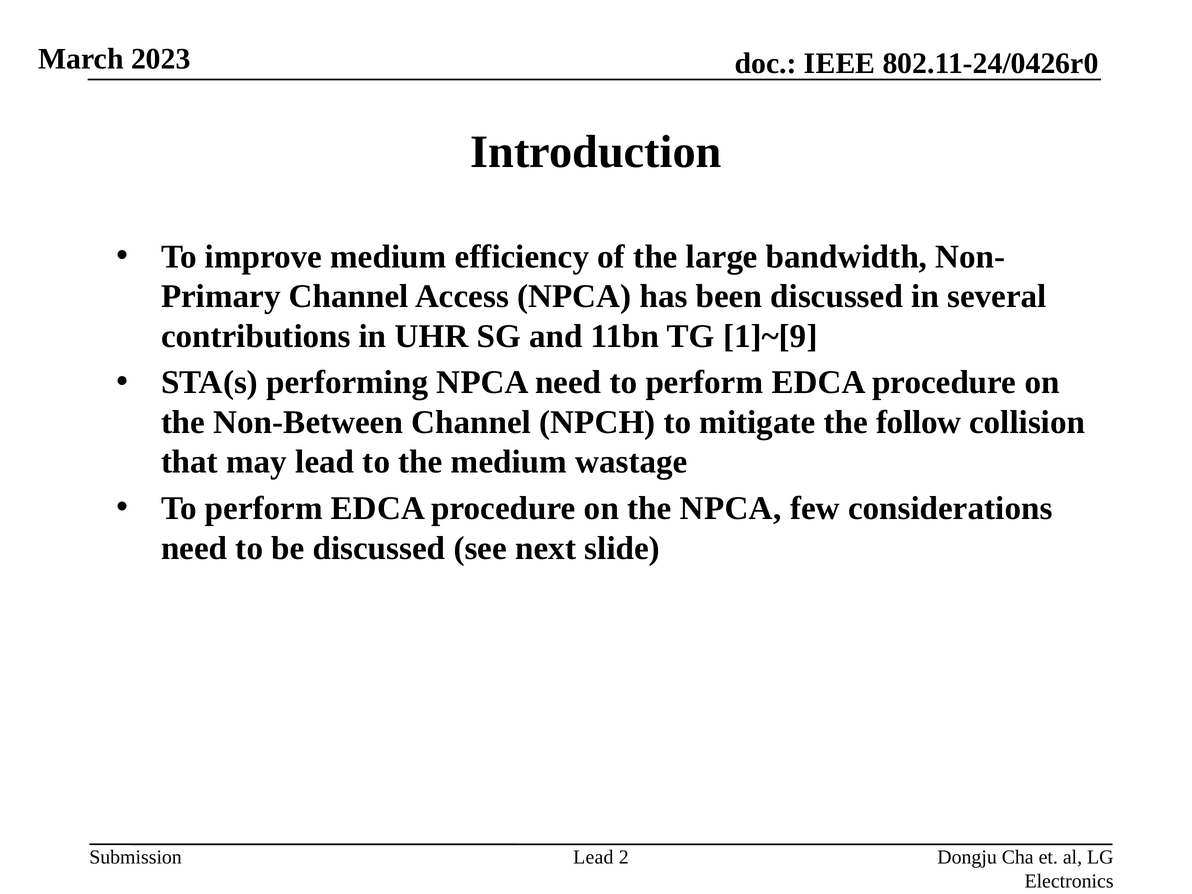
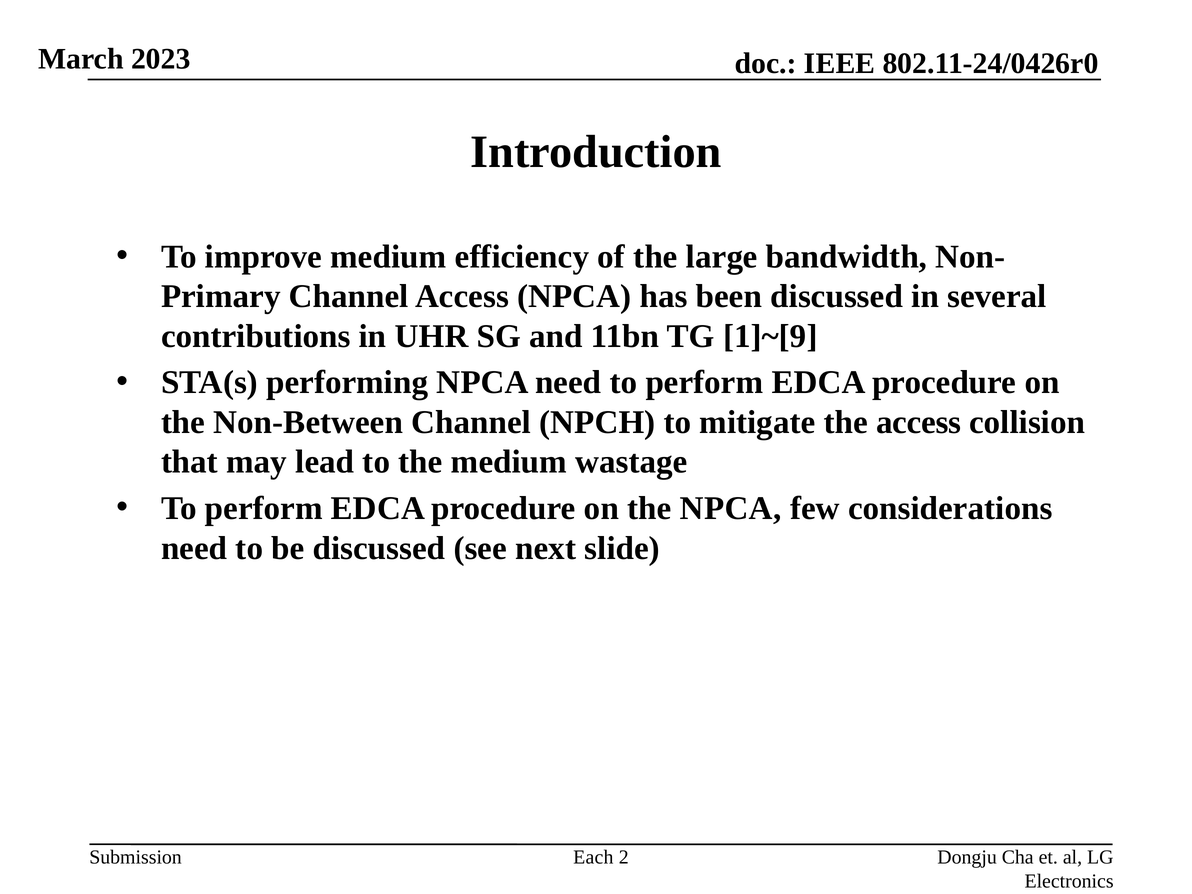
the follow: follow -> access
Lead at (593, 857): Lead -> Each
